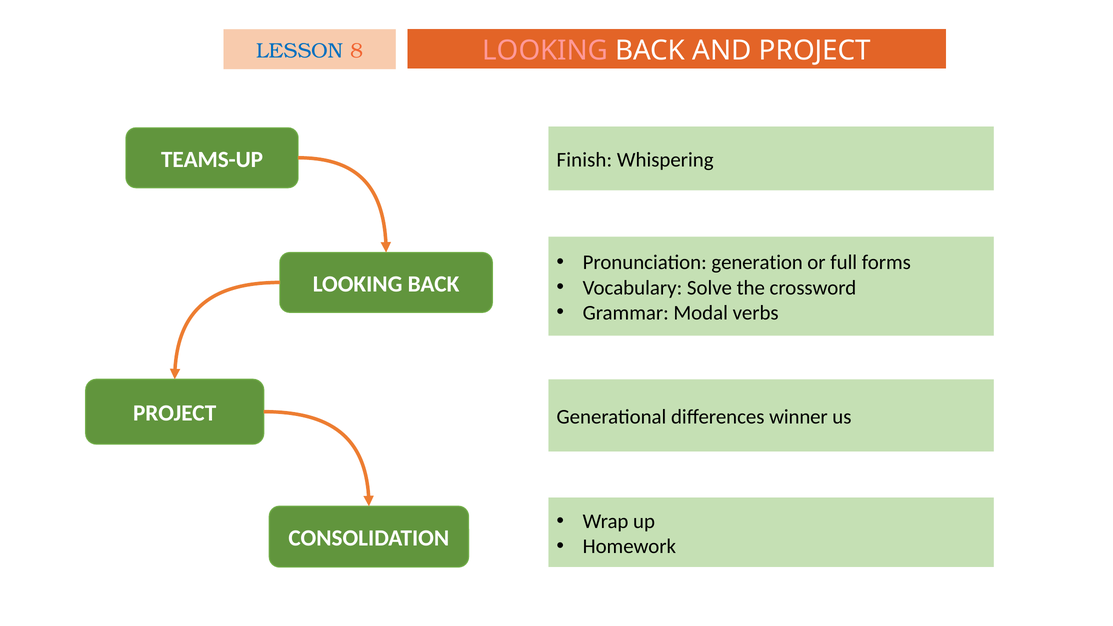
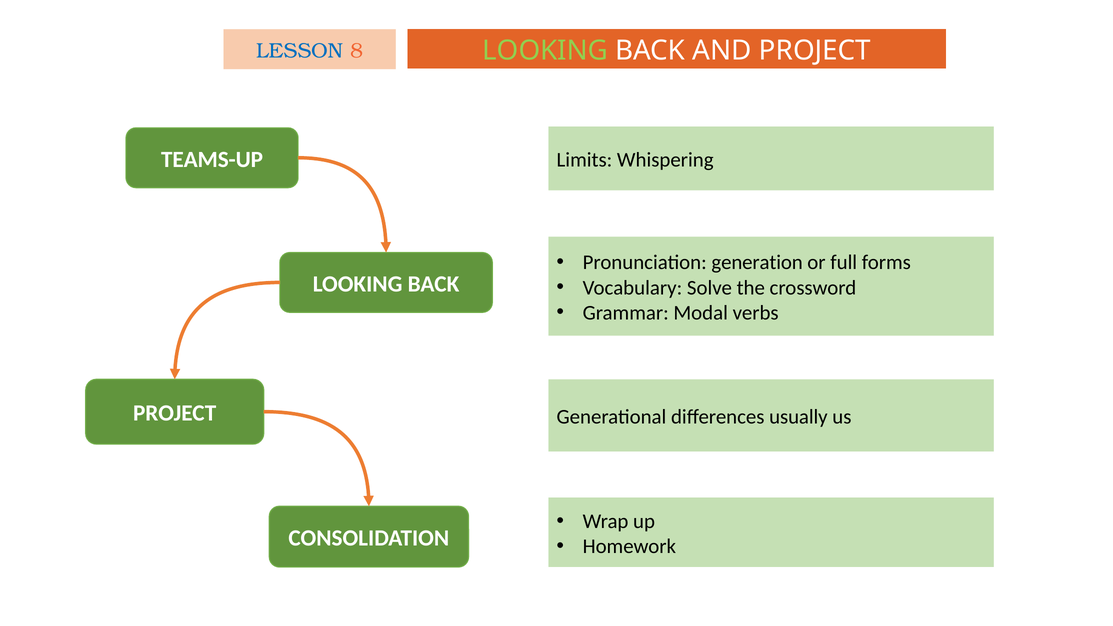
LOOKING at (545, 51) colour: pink -> light green
Finish: Finish -> Limits
winner: winner -> usually
